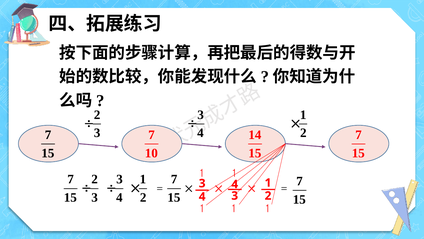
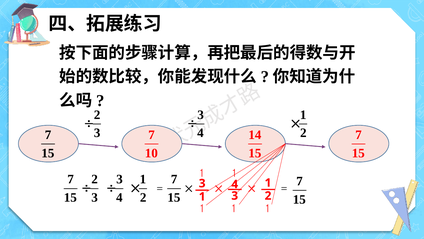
4 at (202, 196): 4 -> 1
